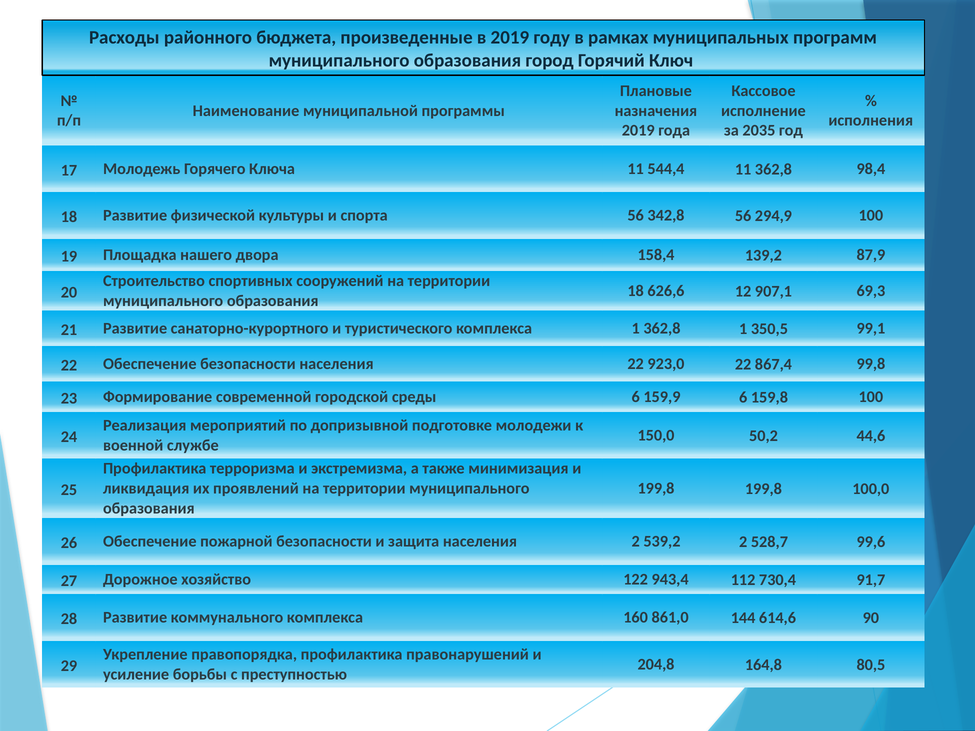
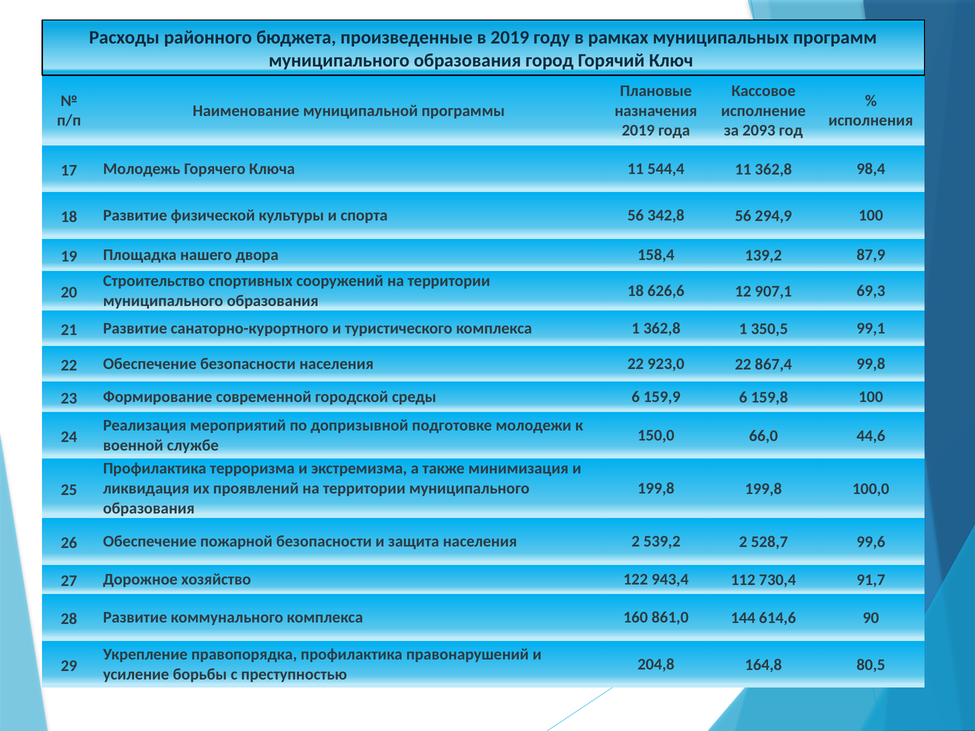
2035: 2035 -> 2093
50,2: 50,2 -> 66,0
